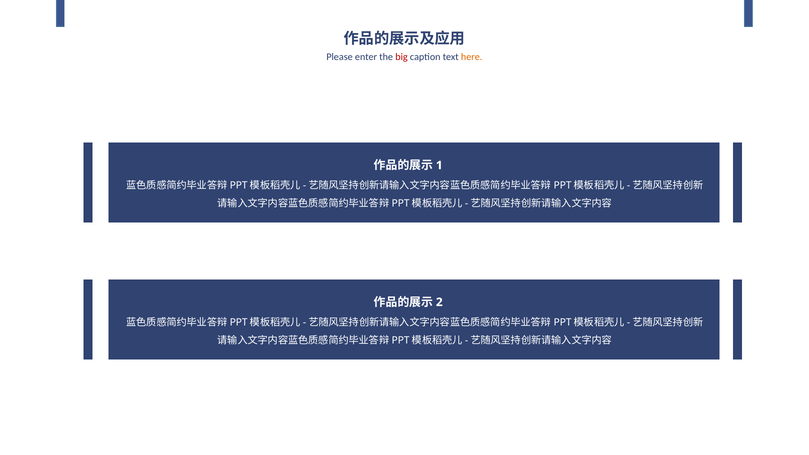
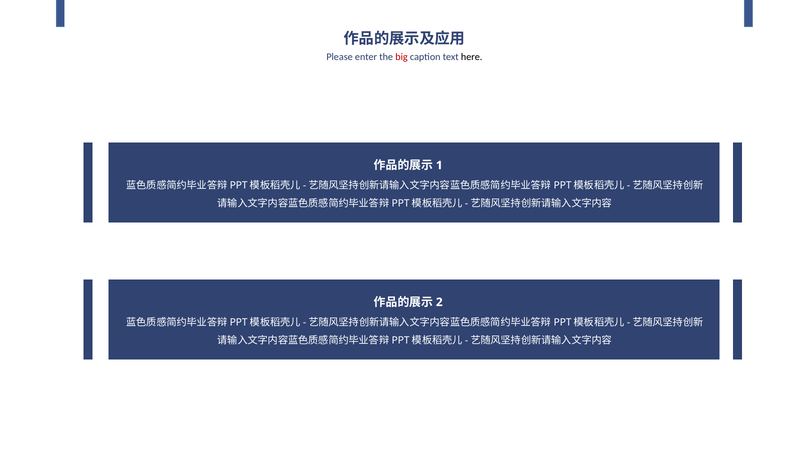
here colour: orange -> black
